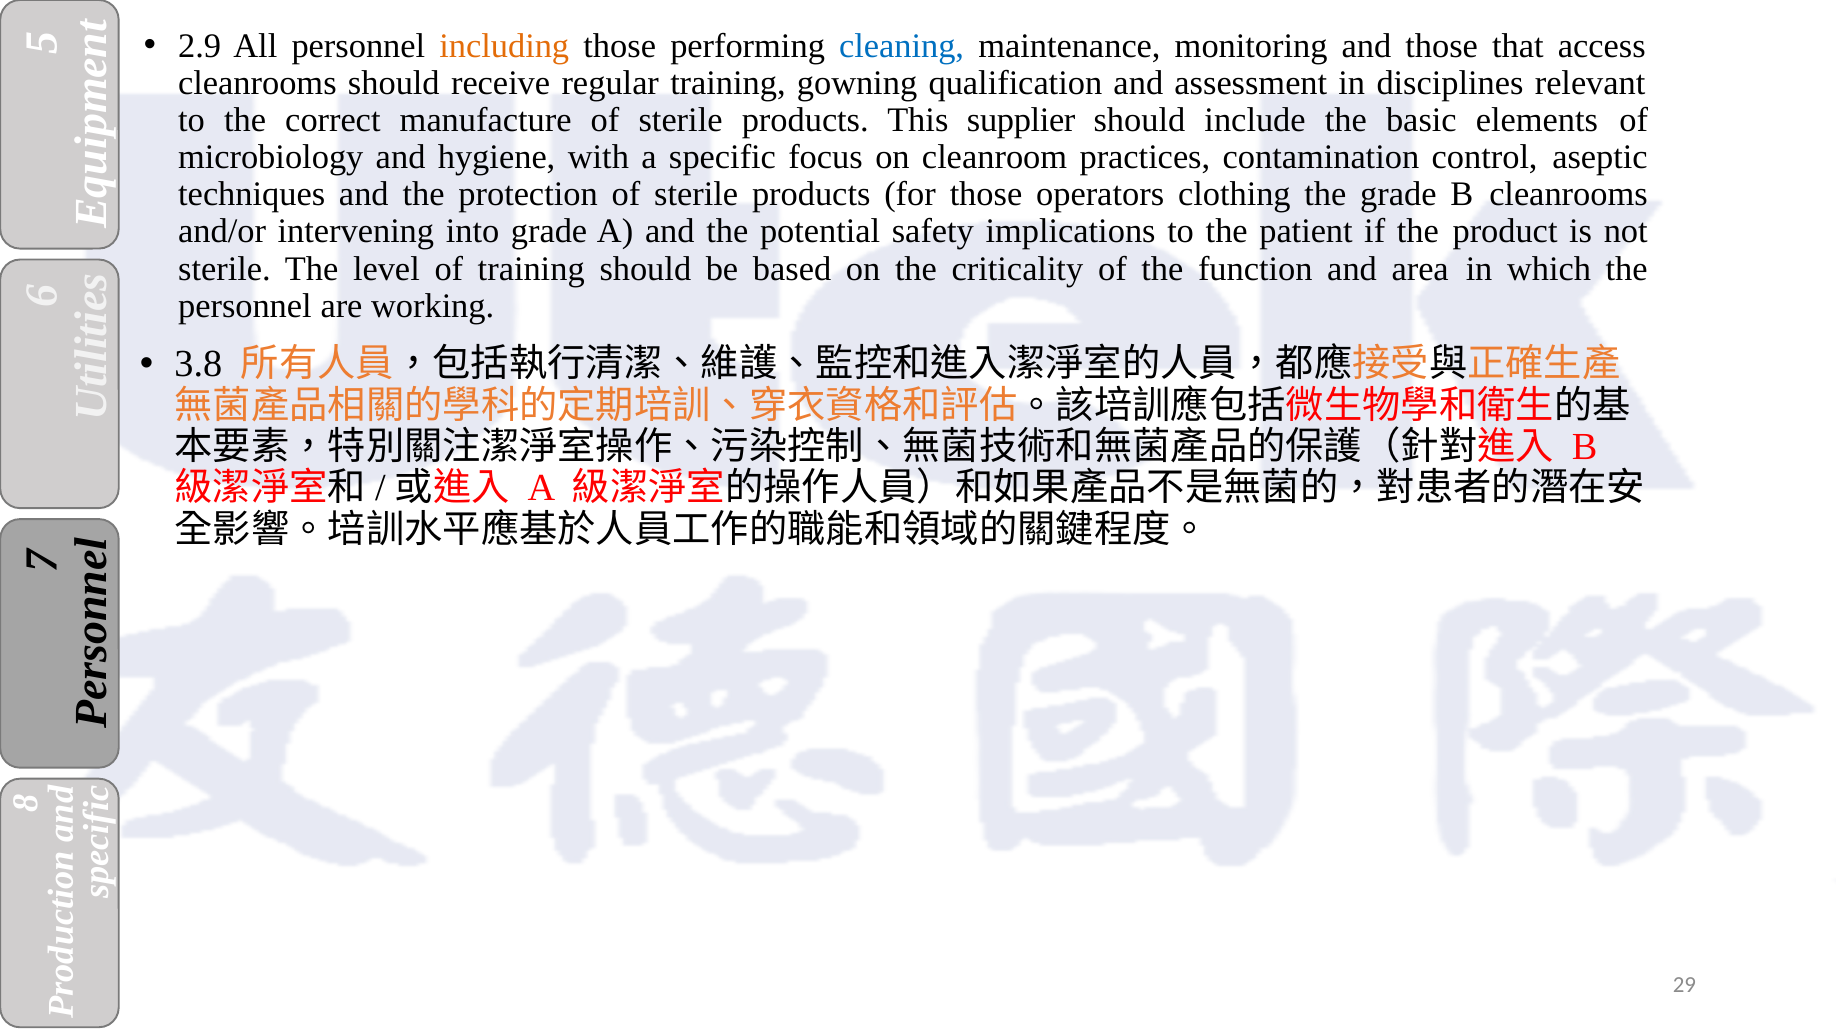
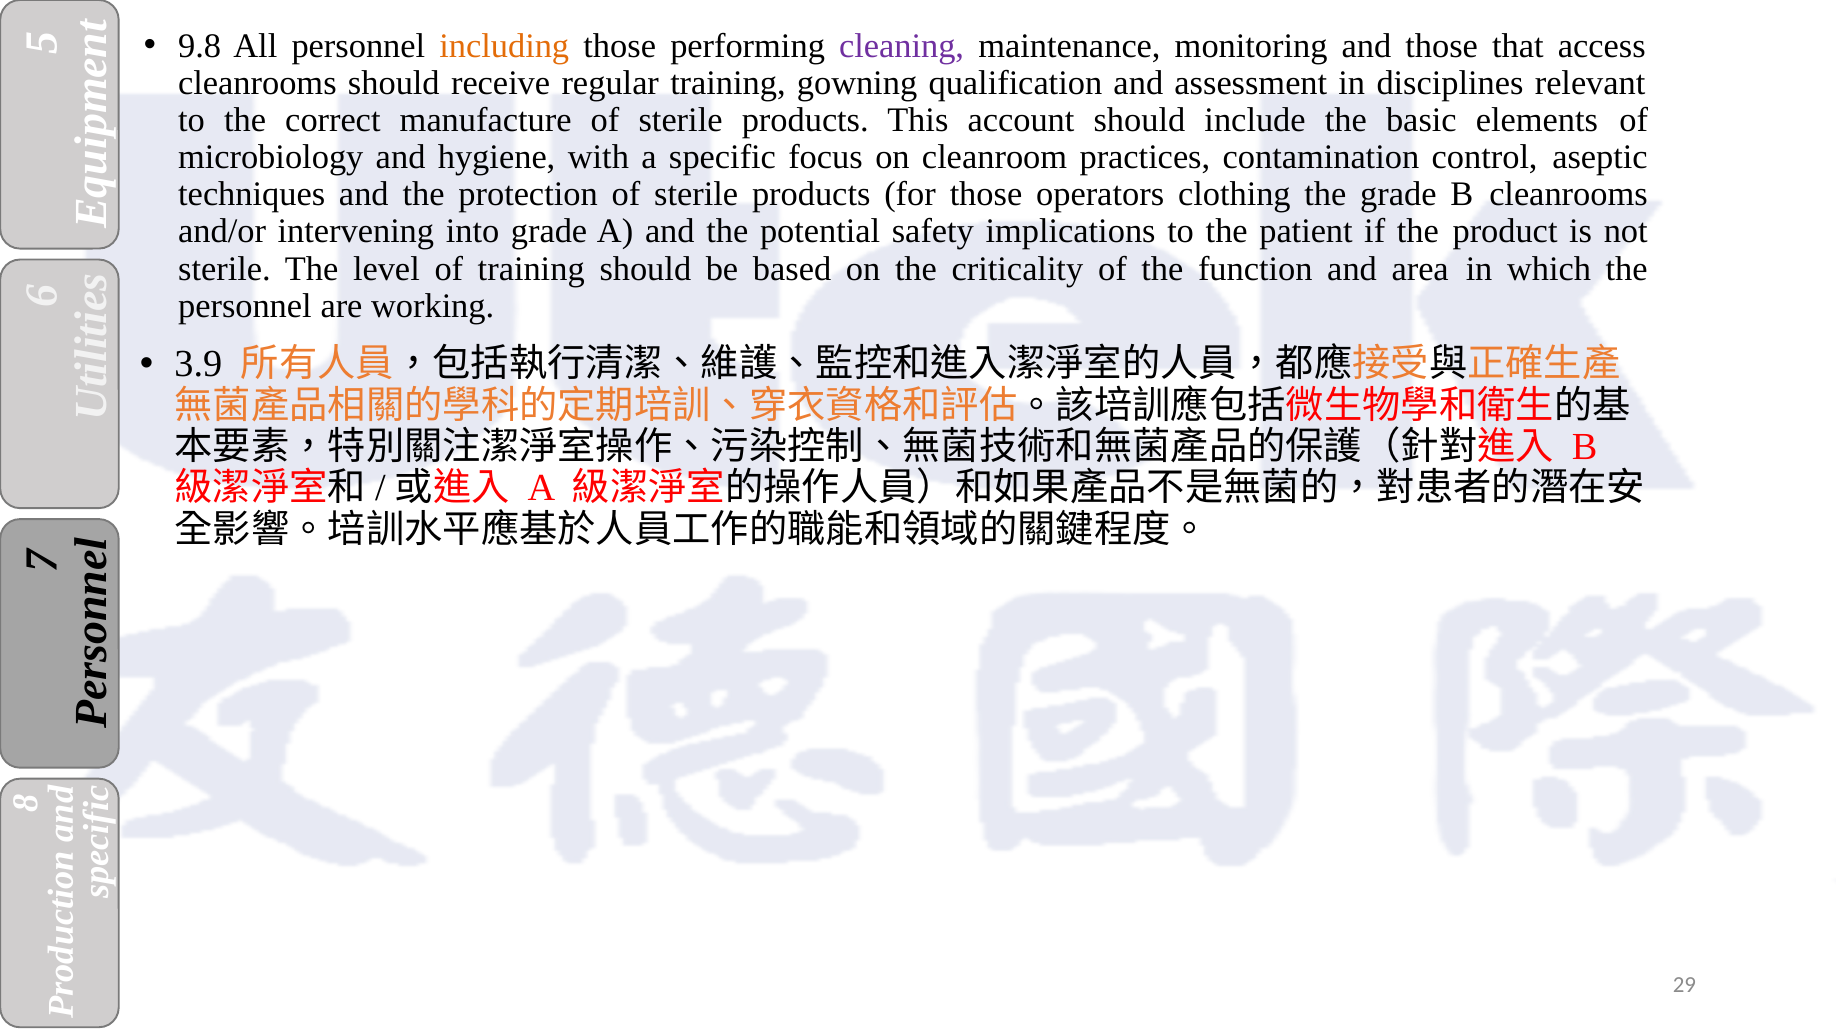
2.9: 2.9 -> 9.8
cleaning colour: blue -> purple
supplier: supplier -> account
3.8: 3.8 -> 3.9
